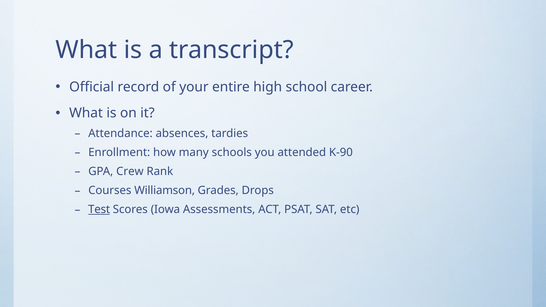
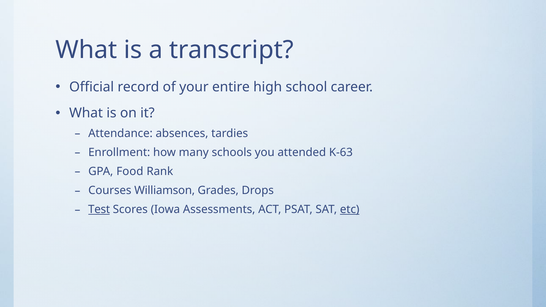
K-90: K-90 -> K-63
Crew: Crew -> Food
etc underline: none -> present
